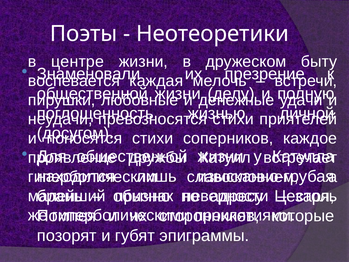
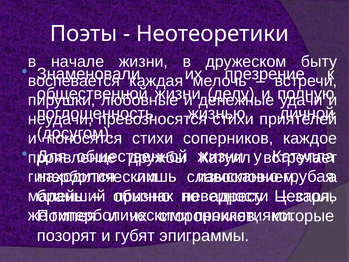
центре: центре -> начале
